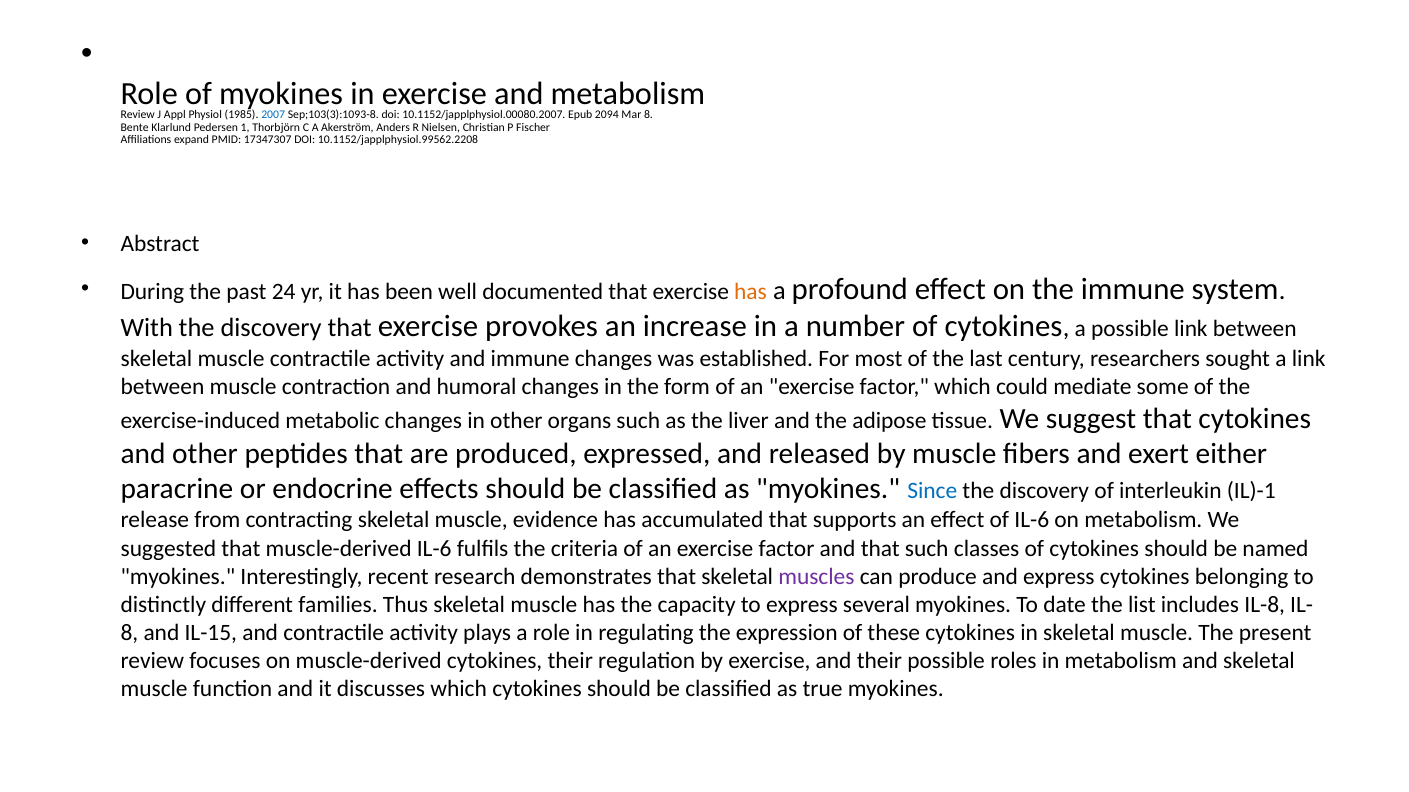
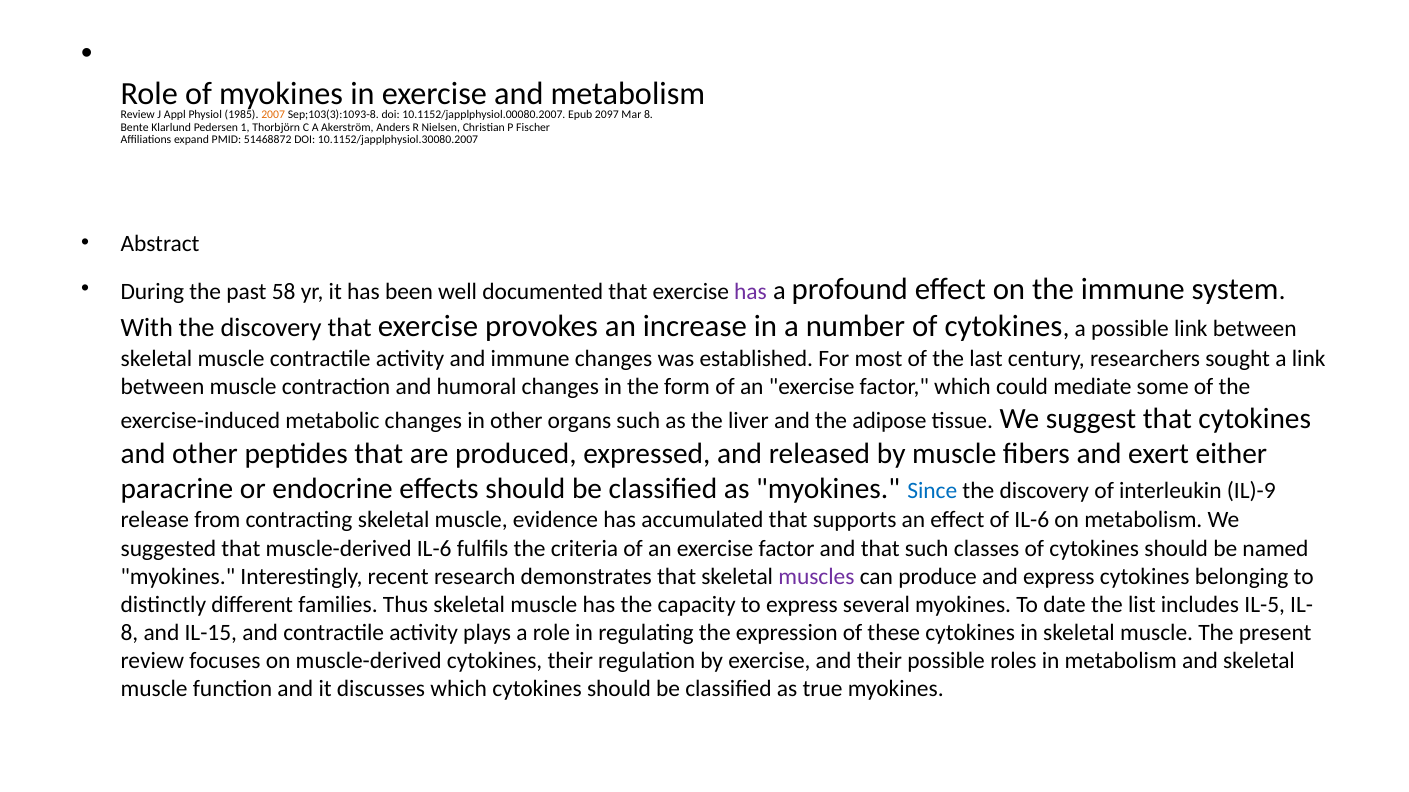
2007 colour: blue -> orange
2094: 2094 -> 2097
17347307: 17347307 -> 51468872
10.1152/japplphysiol.99562.2208: 10.1152/japplphysiol.99562.2208 -> 10.1152/japplphysiol.30080.2007
24: 24 -> 58
has at (751, 292) colour: orange -> purple
IL)-1: IL)-1 -> IL)-9
IL-8: IL-8 -> IL-5
